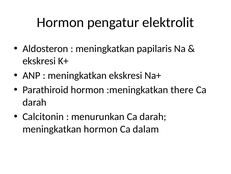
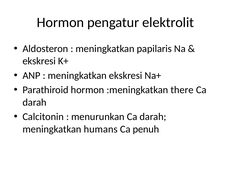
meningkatkan hormon: hormon -> humans
dalam: dalam -> penuh
